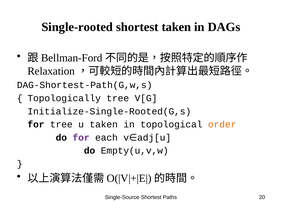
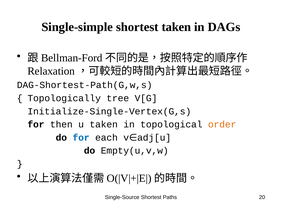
Single-rooted: Single-rooted -> Single-simple
Initialize-Single-Rooted(G,s: Initialize-Single-Rooted(G,s -> Initialize-Single-Vertex(G,s
for tree: tree -> then
for at (81, 138) colour: purple -> blue
